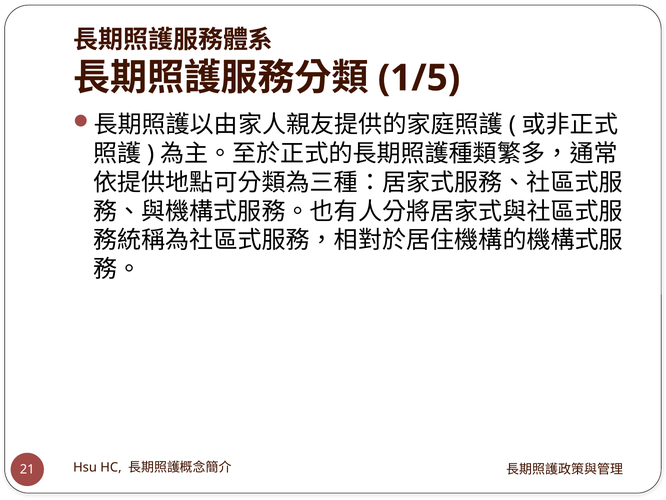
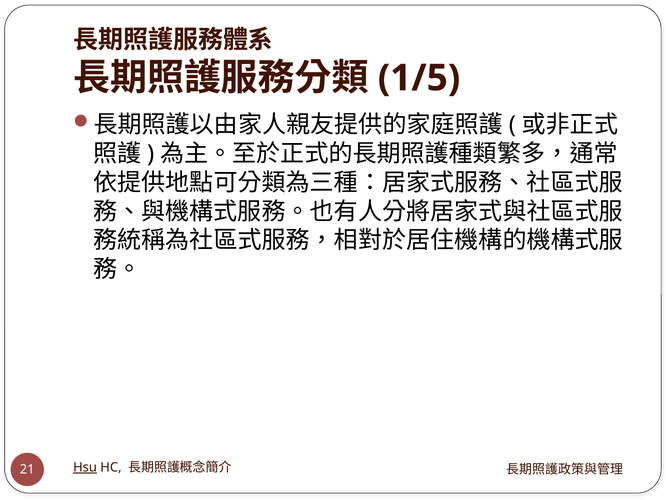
Hsu underline: none -> present
